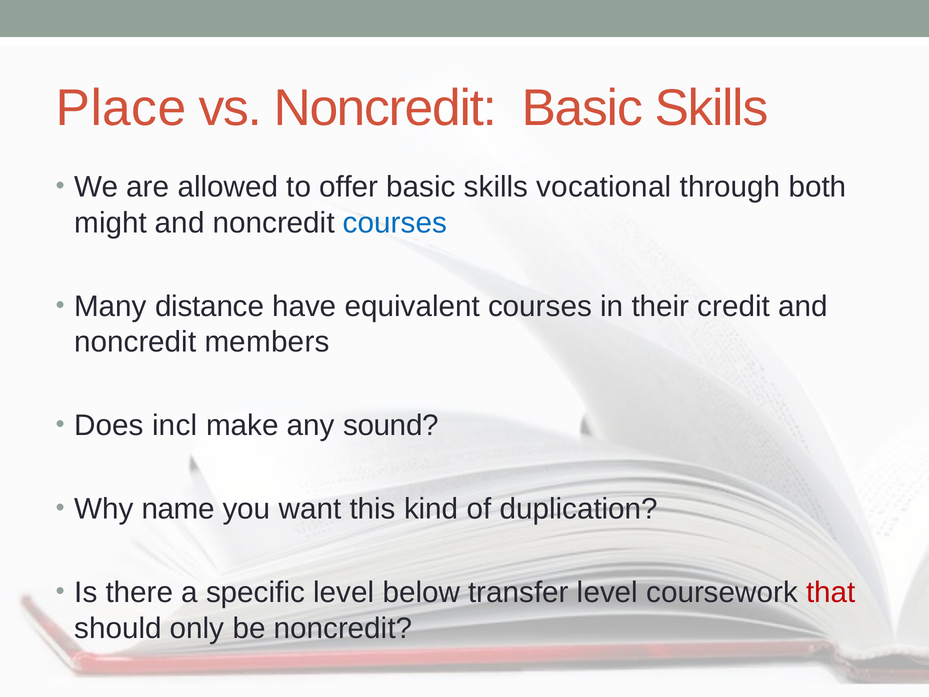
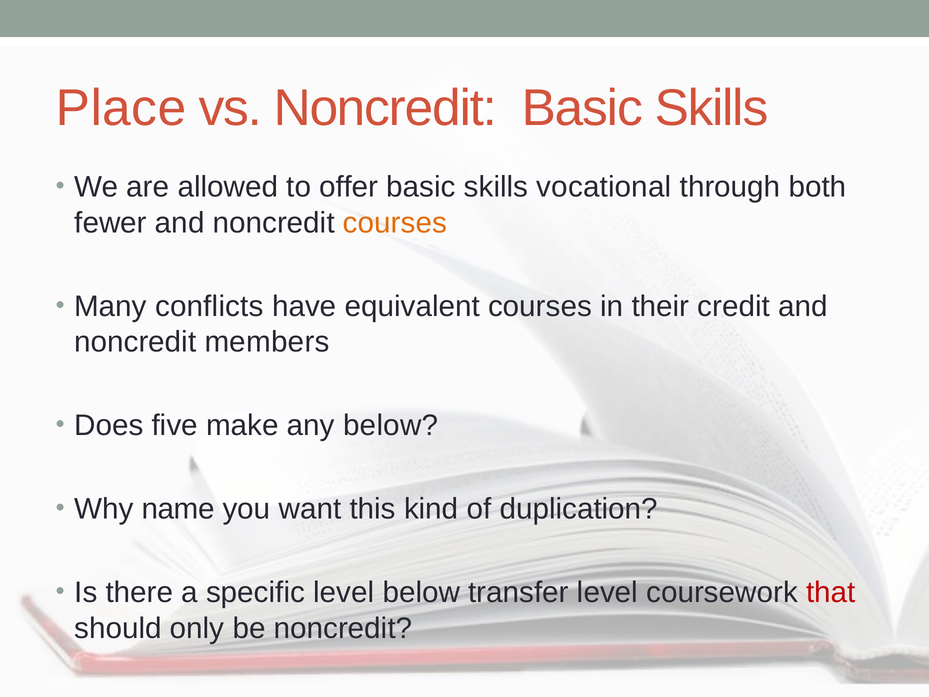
might: might -> fewer
courses at (395, 223) colour: blue -> orange
distance: distance -> conflicts
incl: incl -> five
any sound: sound -> below
